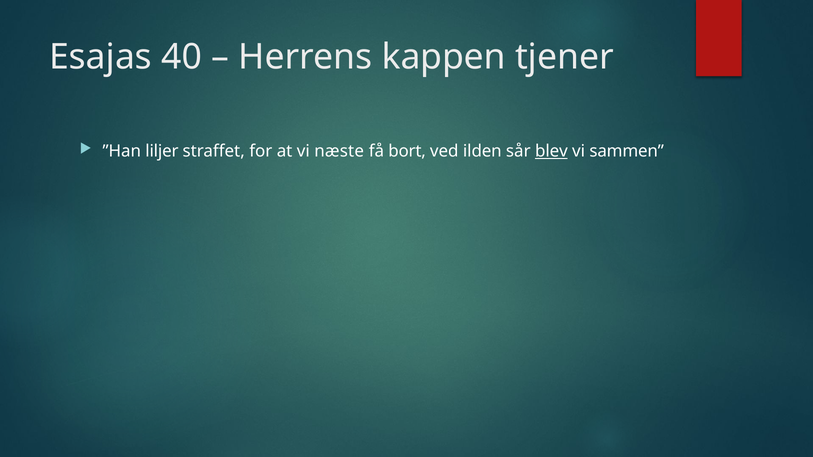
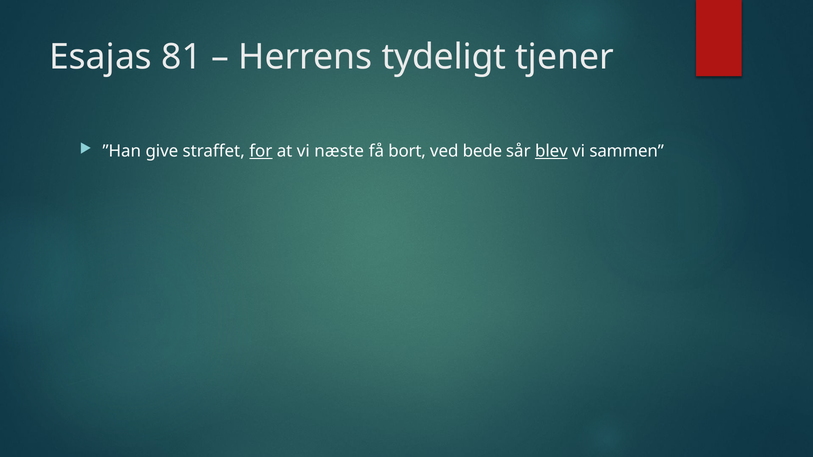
40: 40 -> 81
kappen: kappen -> tydeligt
liljer: liljer -> give
for underline: none -> present
ilden: ilden -> bede
